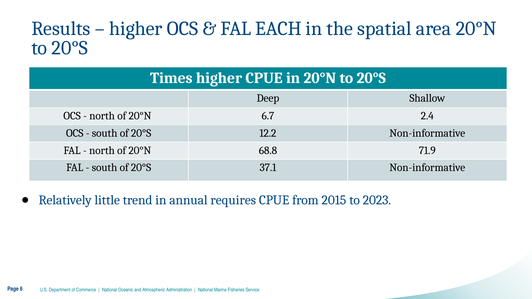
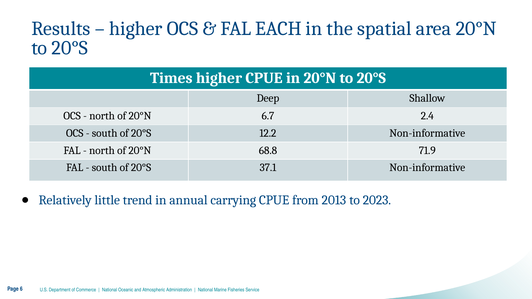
requires: requires -> carrying
2015: 2015 -> 2013
